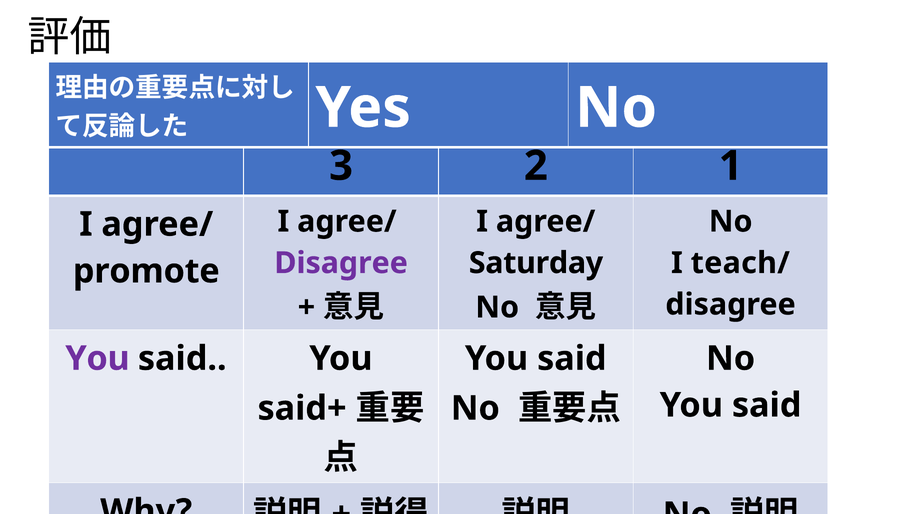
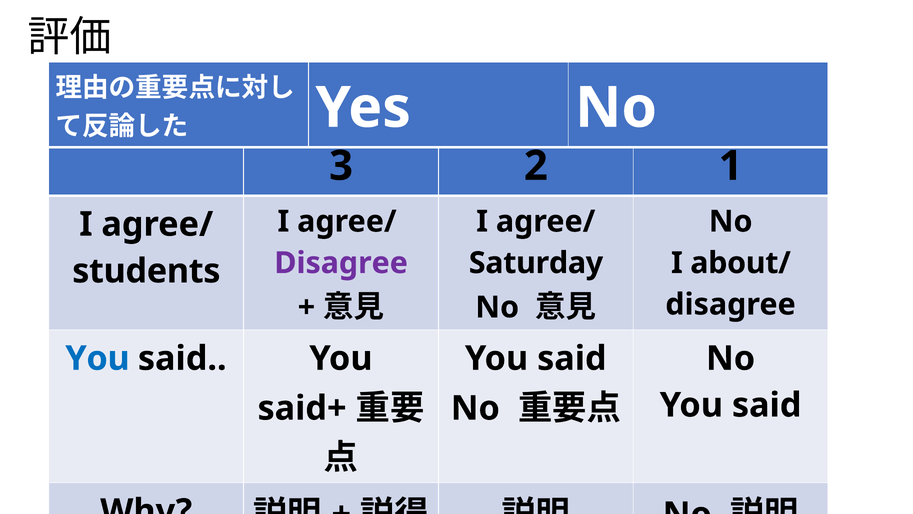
teach/: teach/ -> about/
promote: promote -> students
You at (98, 358) colour: purple -> blue
